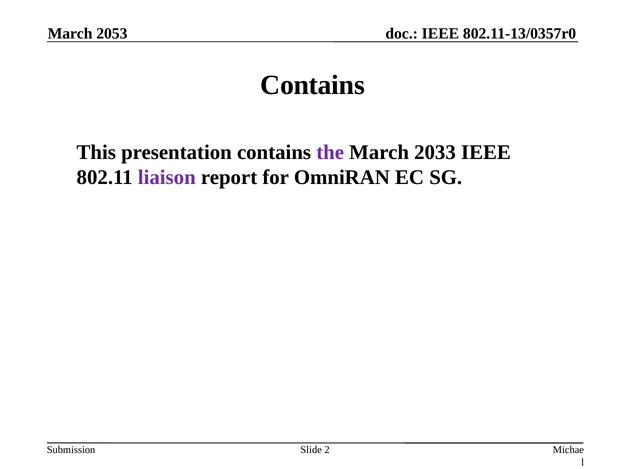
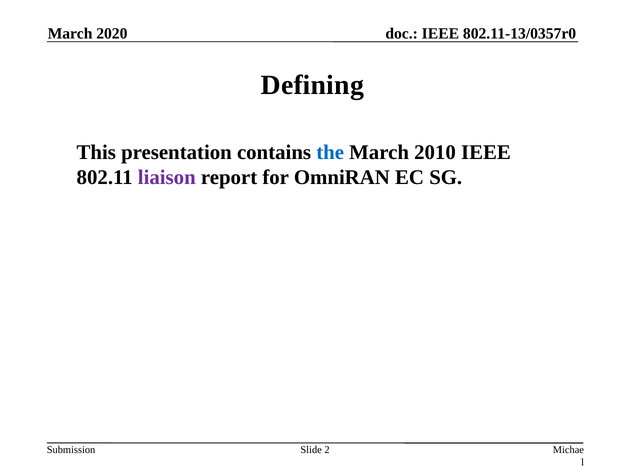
2053: 2053 -> 2020
Contains at (313, 85): Contains -> Defining
the colour: purple -> blue
2033: 2033 -> 2010
